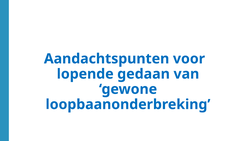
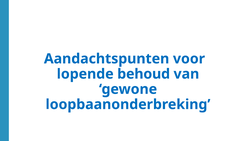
gedaan: gedaan -> behoud
